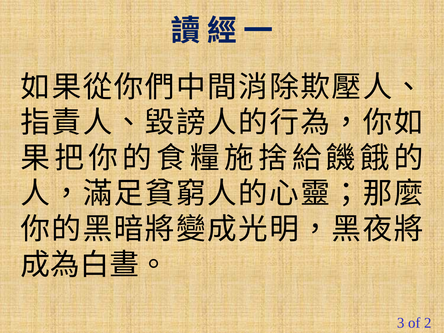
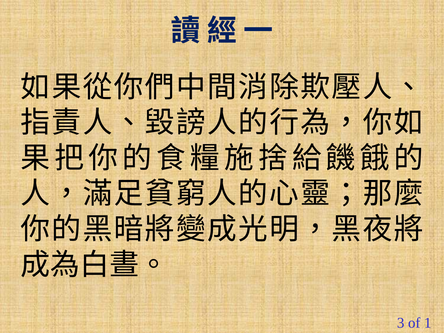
2: 2 -> 1
